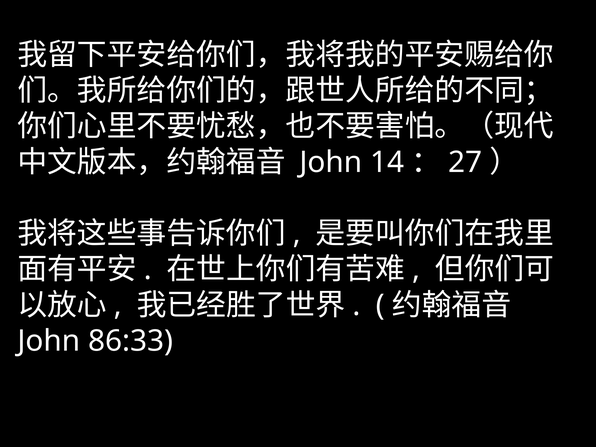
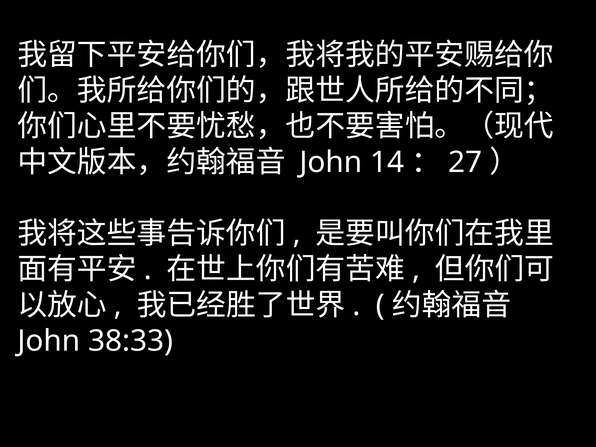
86:33: 86:33 -> 38:33
